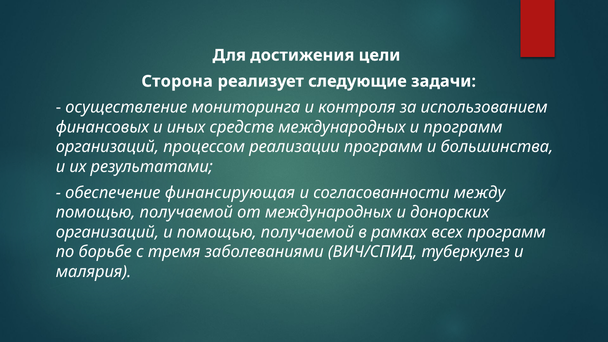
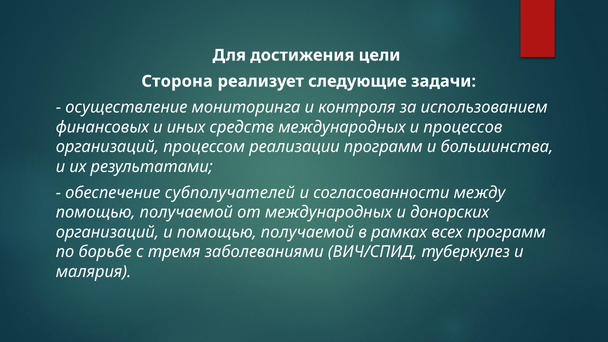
и программ: программ -> процессов
финансирующая: финансирующая -> субполучателей
